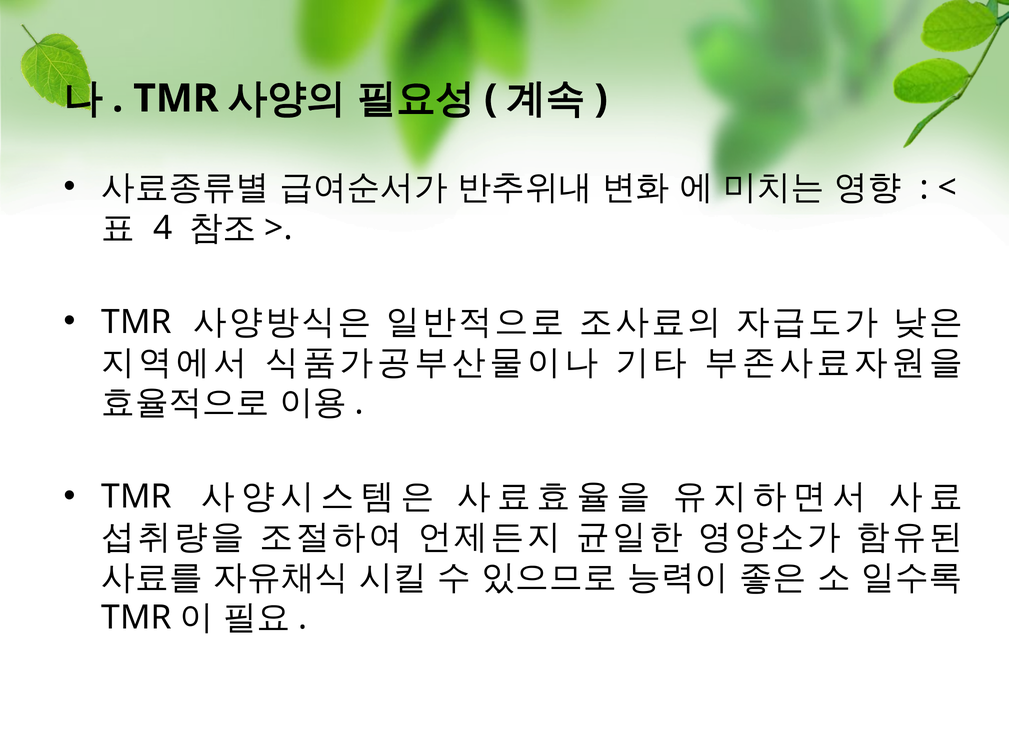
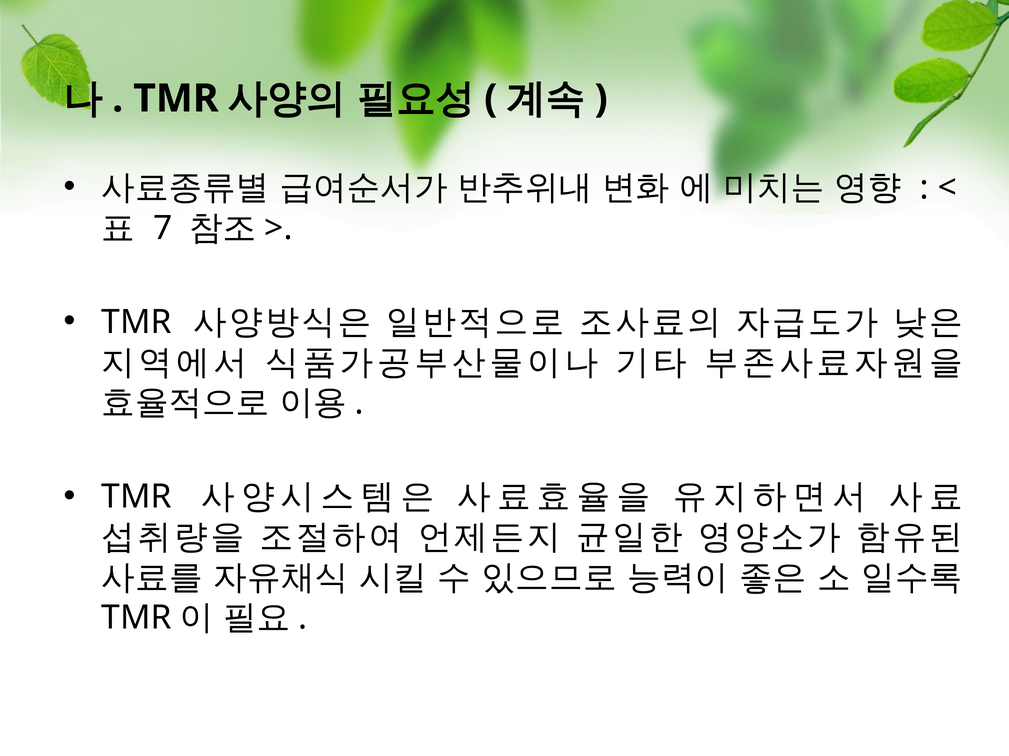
4: 4 -> 7
